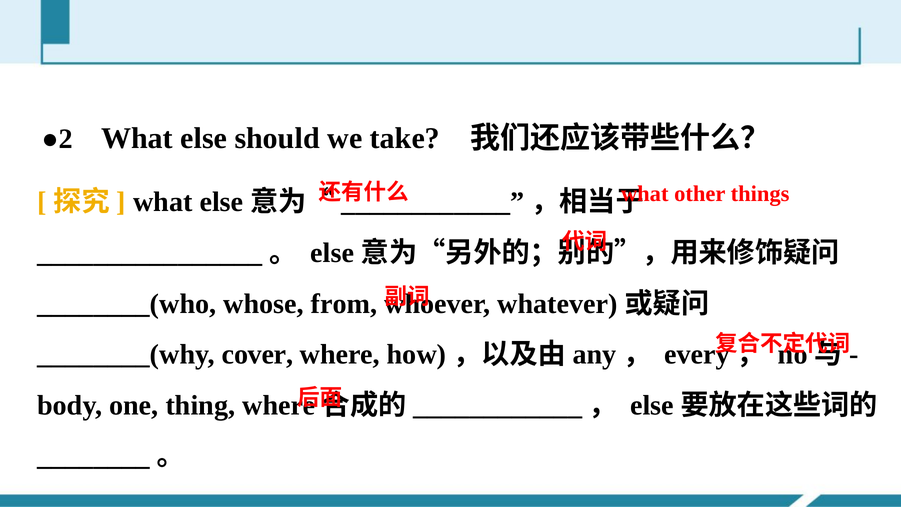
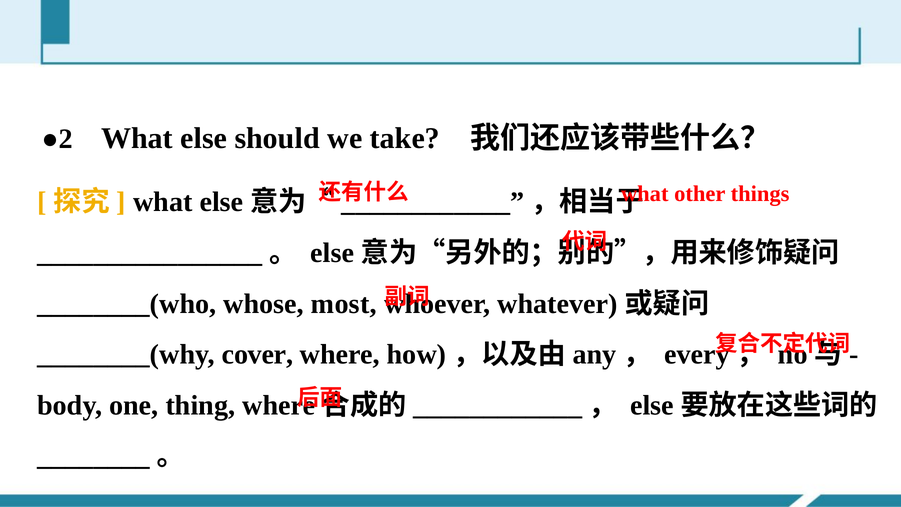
from: from -> most
